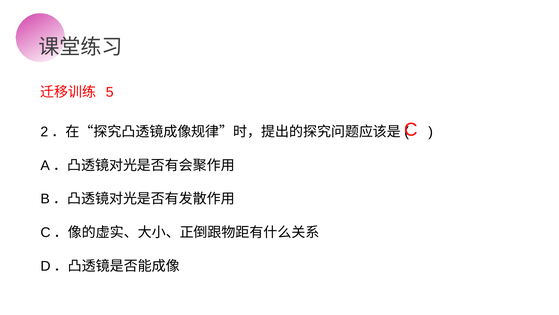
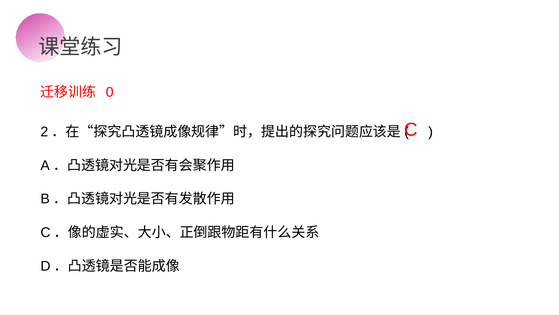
5: 5 -> 0
